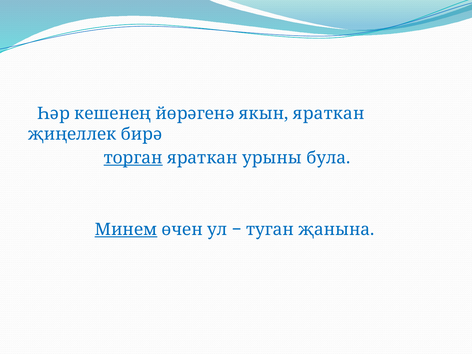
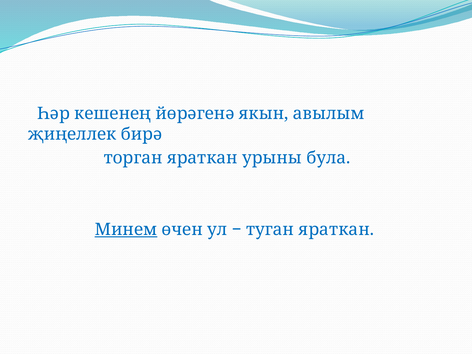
якын яраткан: яраткан -> авылым
торган underline: present -> none
туган җанына: җанына -> яраткан
